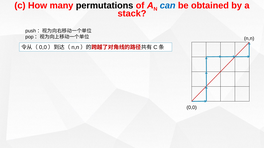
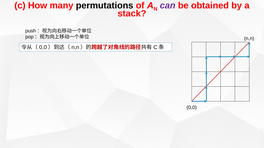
can colour: blue -> purple
